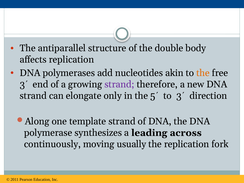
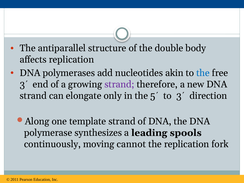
the at (203, 73) colour: orange -> blue
across: across -> spools
usually: usually -> cannot
